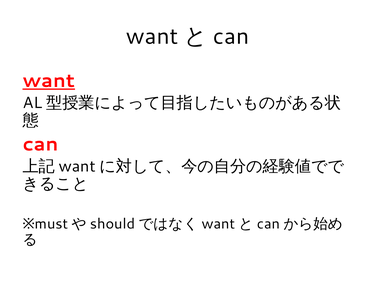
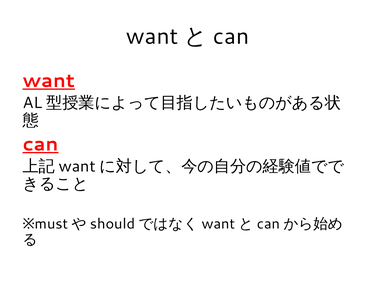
can underline: none -> present
